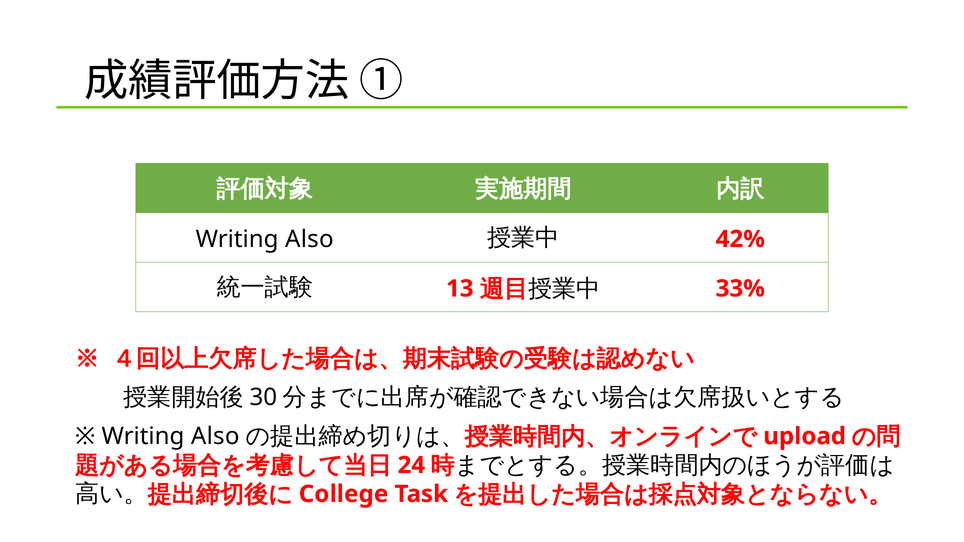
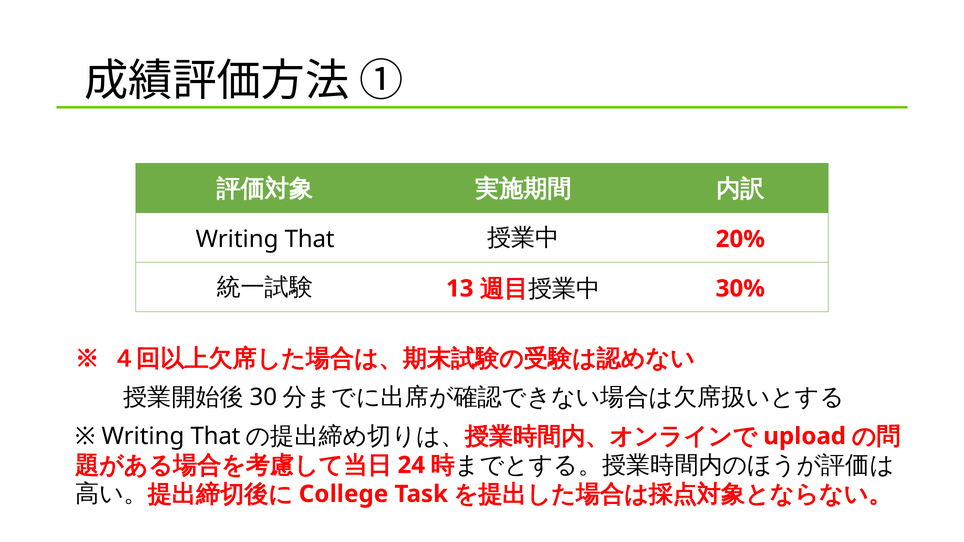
Also at (309, 239): Also -> That
42%: 42% -> 20%
33%: 33% -> 30%
Also at (215, 436): Also -> That
